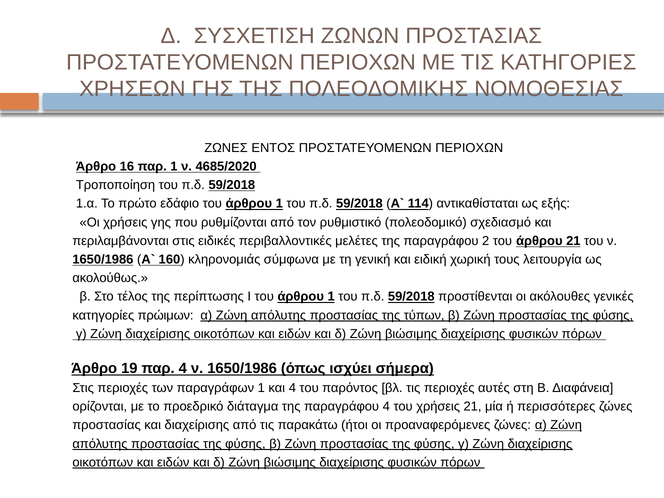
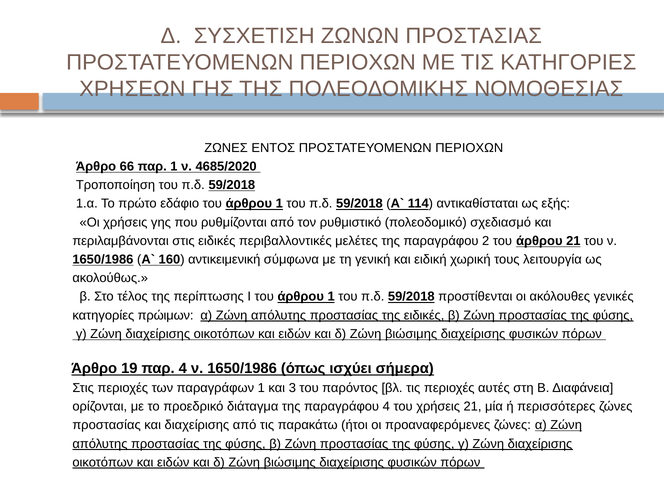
16: 16 -> 66
κληρονομιάς: κληρονομιάς -> αντικειμενική
της τύπων: τύπων -> ειδικές
και 4: 4 -> 3
